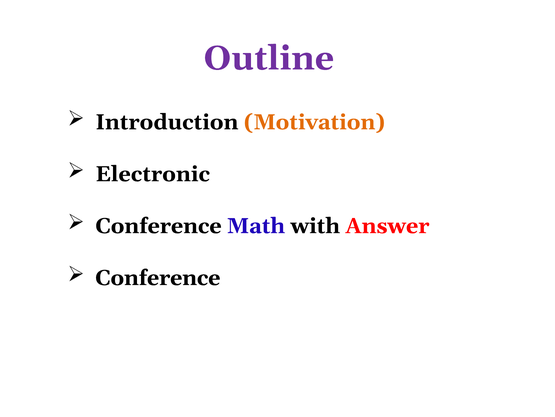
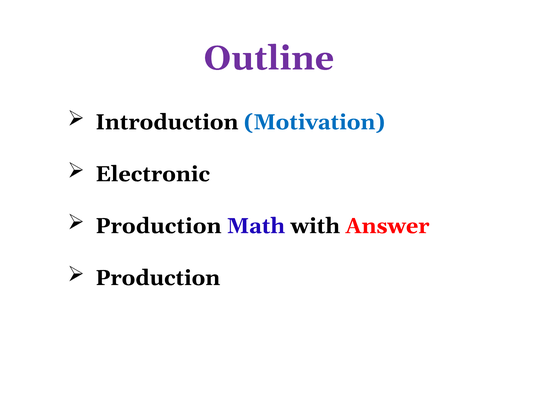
Motivation colour: orange -> blue
Conference at (159, 226): Conference -> Production
Conference at (158, 277): Conference -> Production
